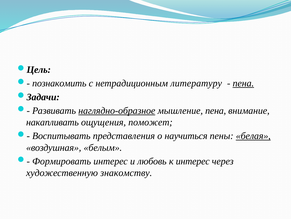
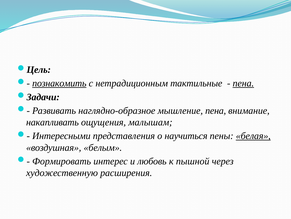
познакомить underline: none -> present
литературу: литературу -> тактильные
наглядно-образное underline: present -> none
поможет: поможет -> малышам
Воспитывать: Воспитывать -> Интересными
к интерес: интерес -> пышной
знакомству: знакомству -> расширения
